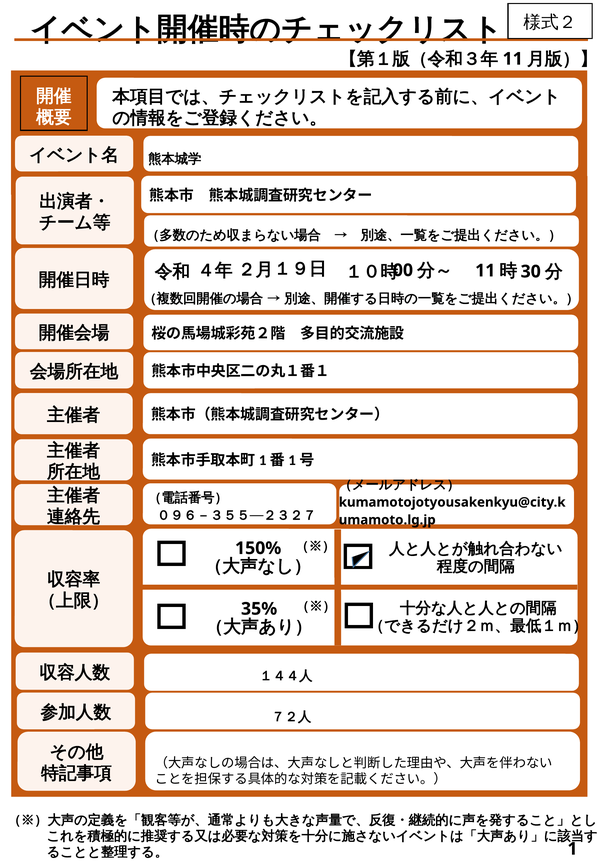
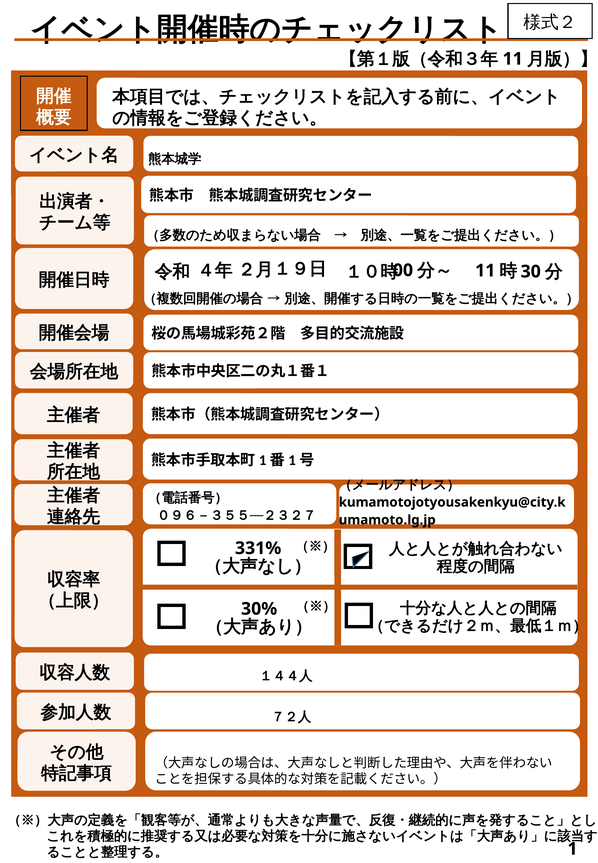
150%: 150% -> 331%
35%: 35% -> 30%
